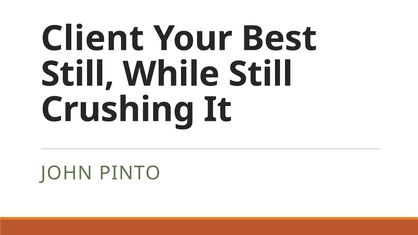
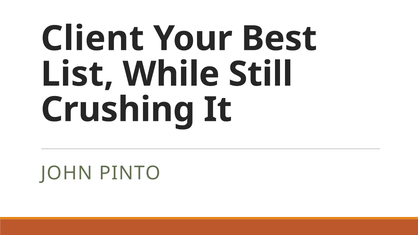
Still at (78, 74): Still -> List
